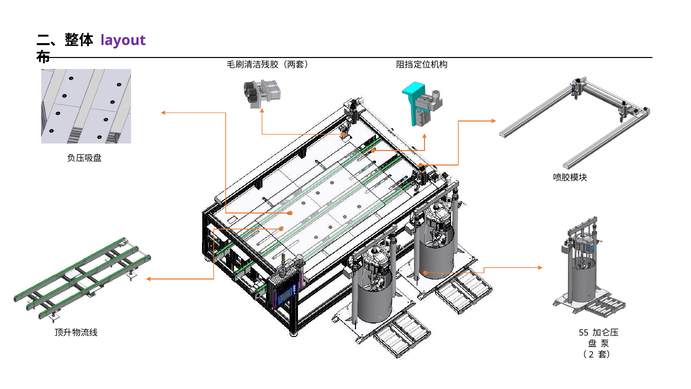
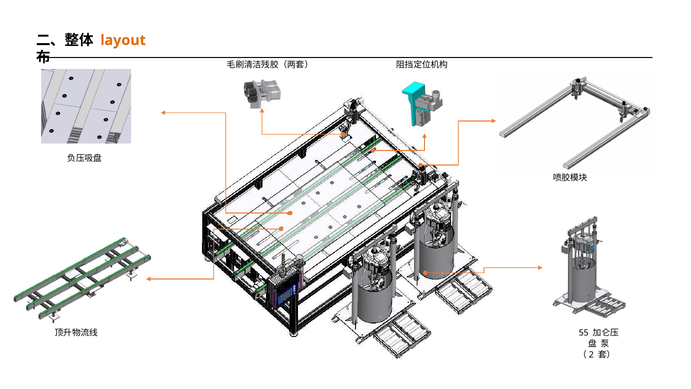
layout colour: purple -> orange
